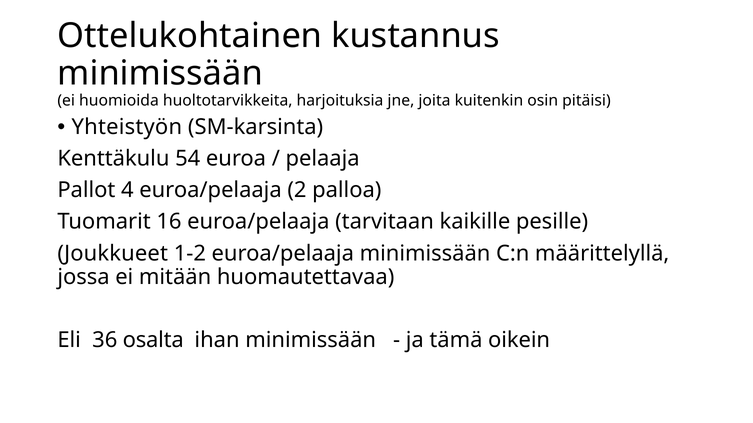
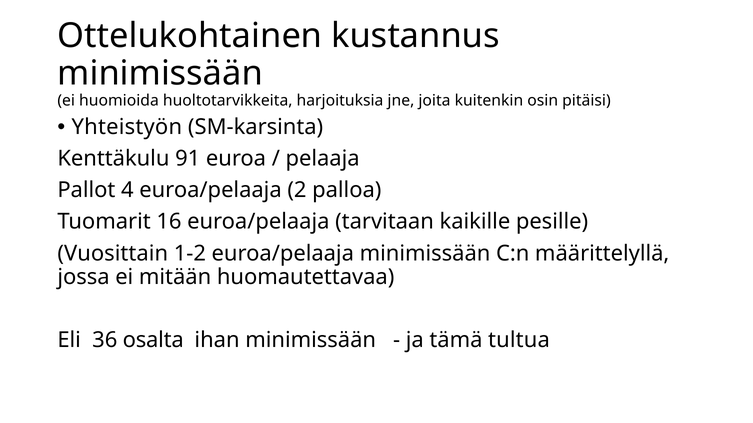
54: 54 -> 91
Joukkueet: Joukkueet -> Vuosittain
oikein: oikein -> tultua
